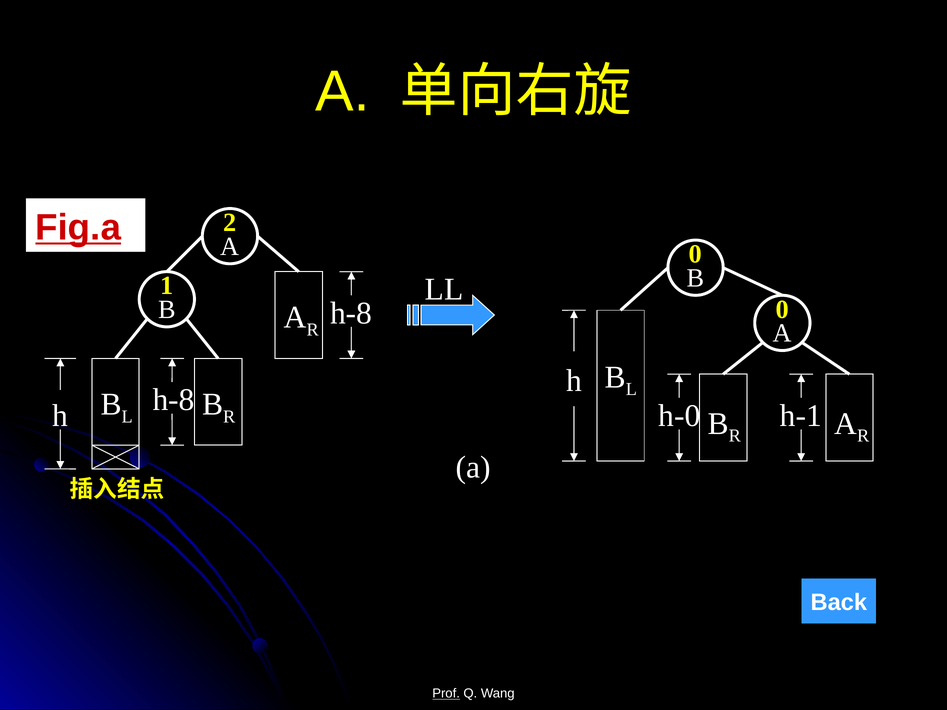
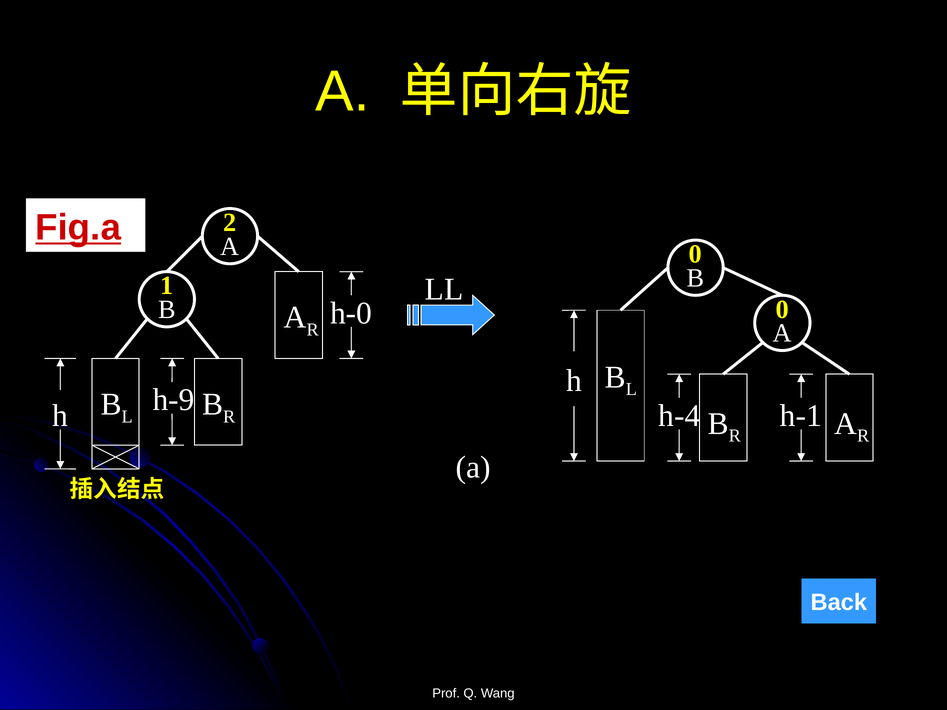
h-8 at (351, 313): h-8 -> h-0
h h-8: h-8 -> h-9
h-0: h-0 -> h-4
Prof underline: present -> none
